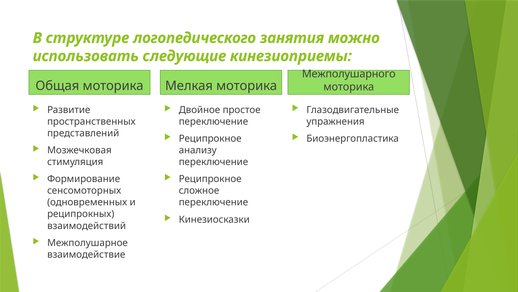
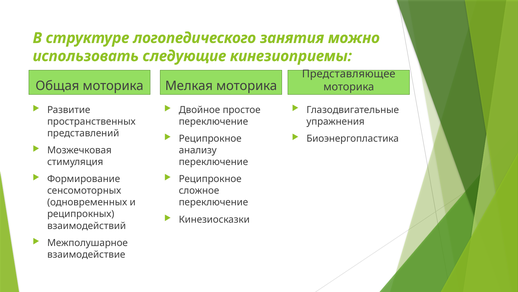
Межполушарного: Межполушарного -> Представляющее
